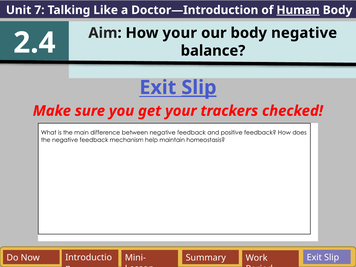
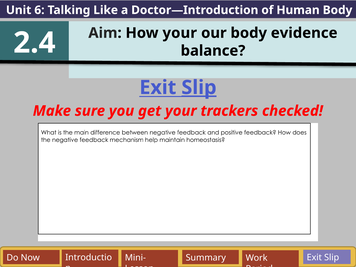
7: 7 -> 6
Human underline: present -> none
negative: negative -> evidence
